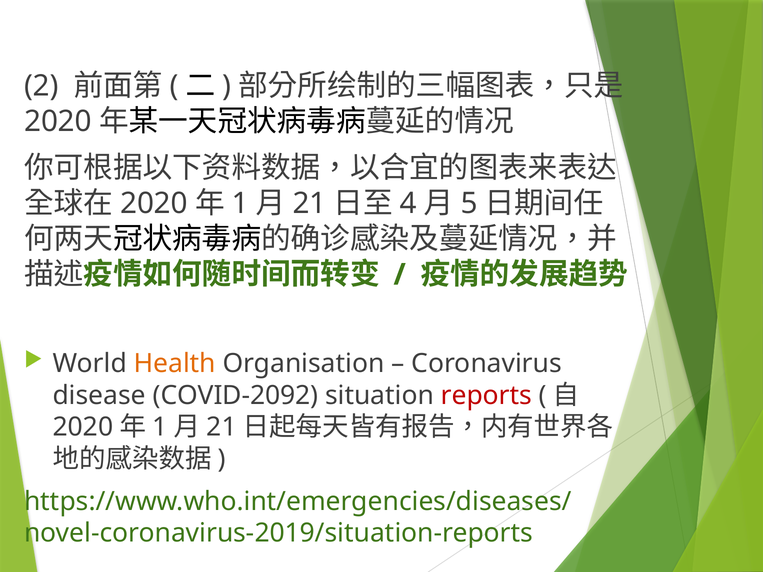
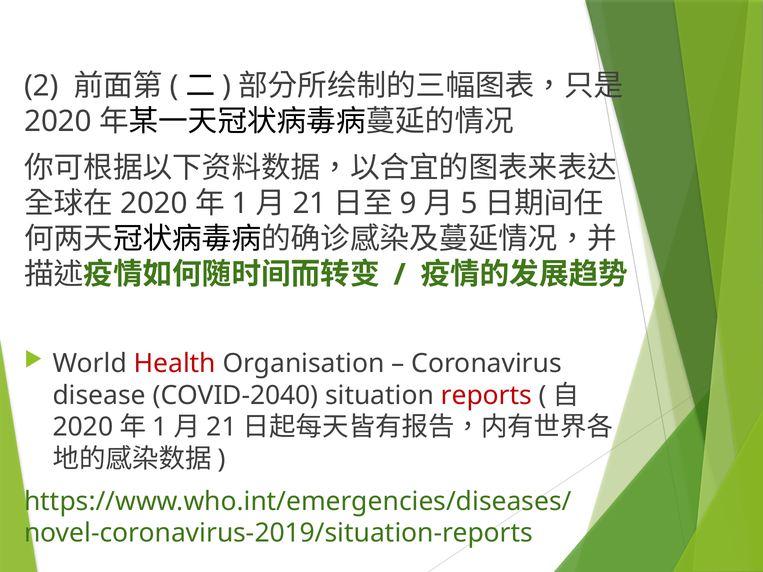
4: 4 -> 9
Health colour: orange -> red
COVID-2092: COVID-2092 -> COVID-2040
